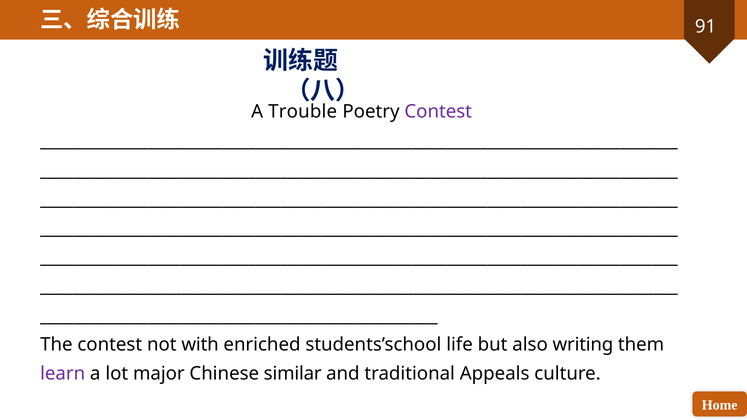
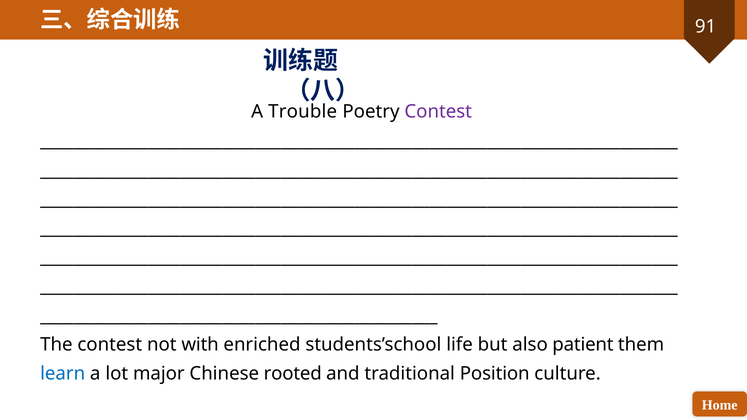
writing: writing -> patient
learn colour: purple -> blue
similar: similar -> rooted
Appeals: Appeals -> Position
